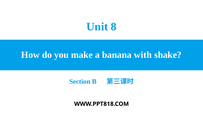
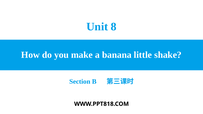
with: with -> little
